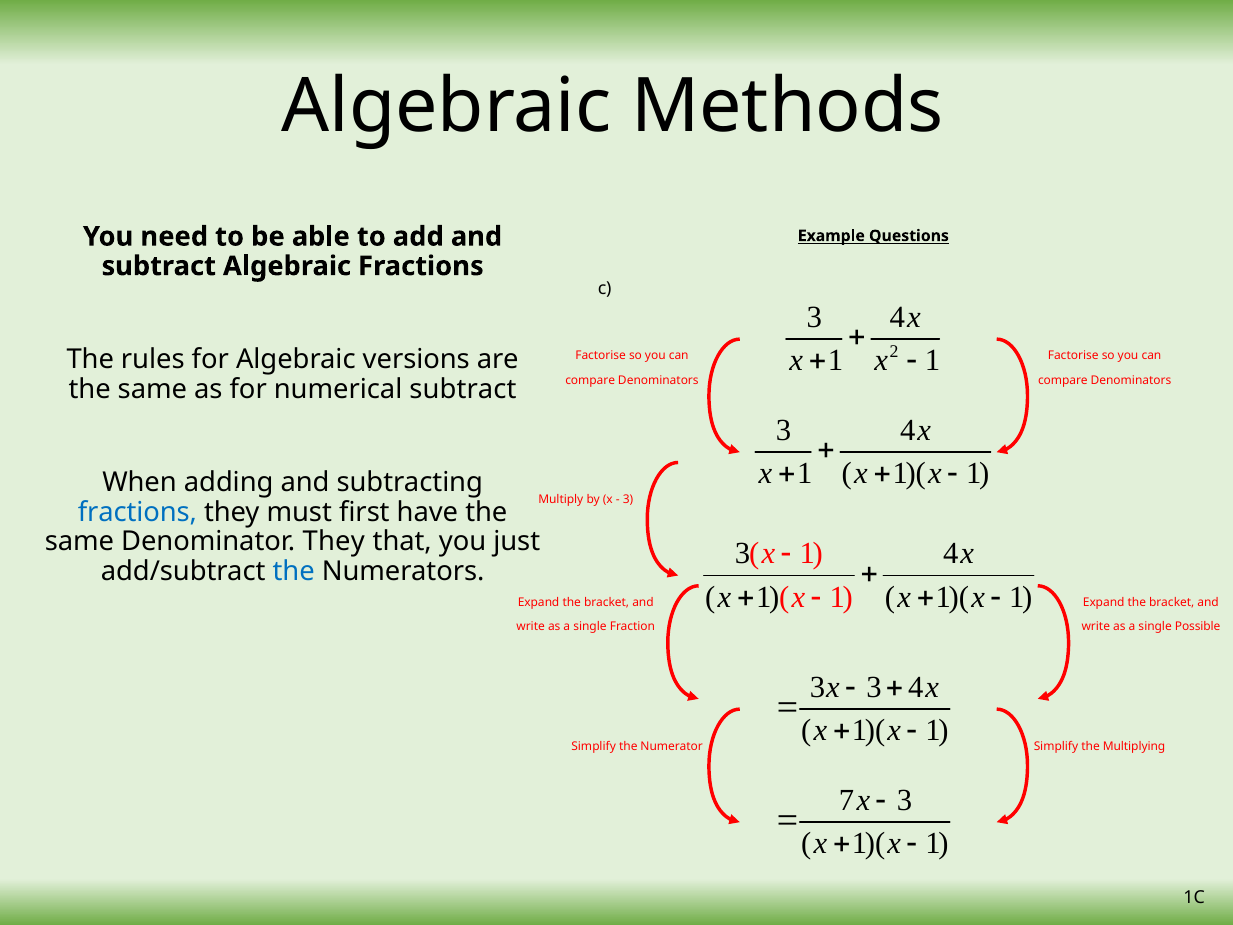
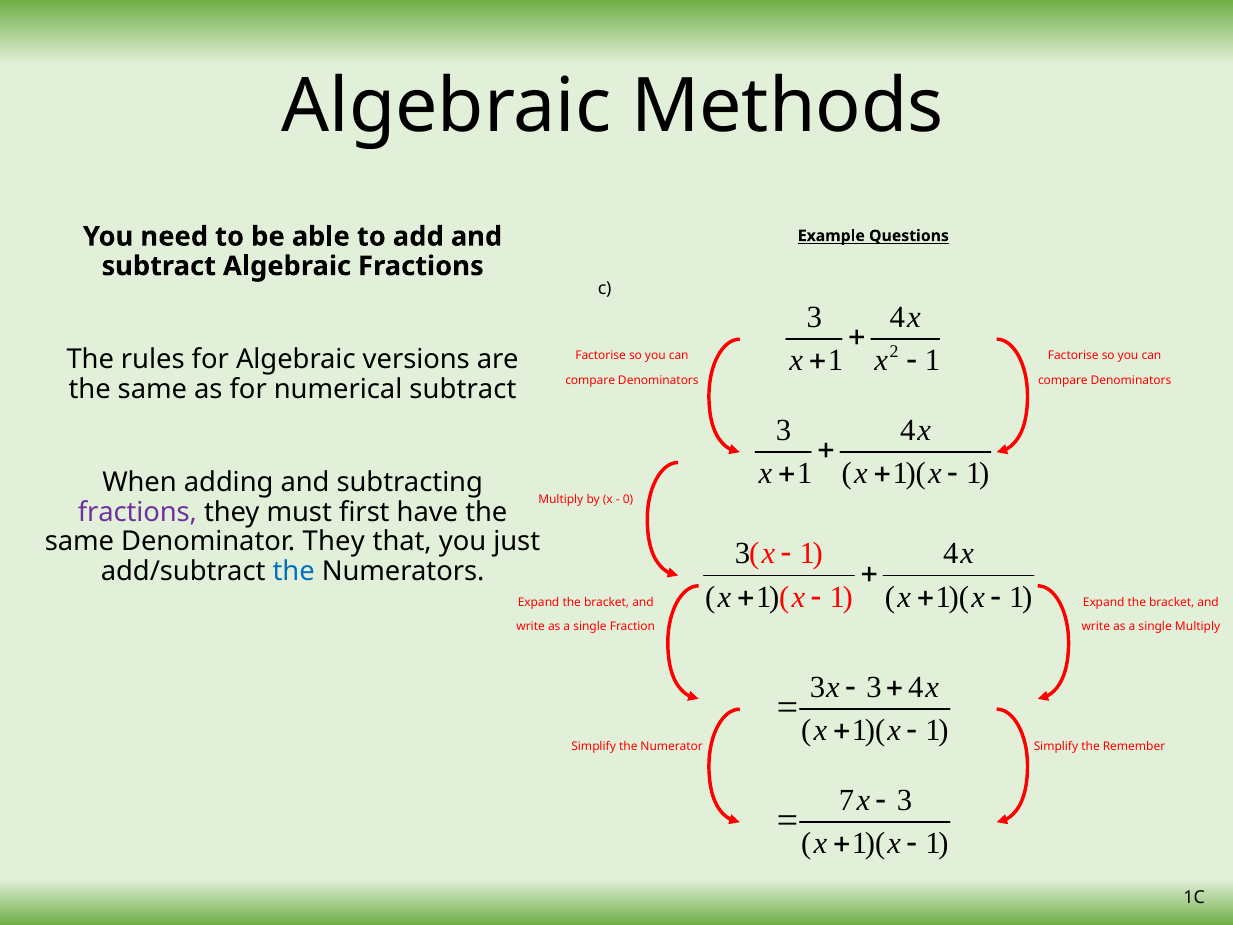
3 at (628, 499): 3 -> 0
fractions at (137, 512) colour: blue -> purple
single Possible: Possible -> Multiply
Multiplying: Multiplying -> Remember
